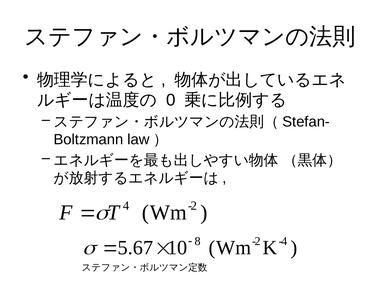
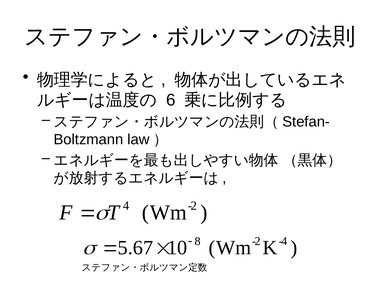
0: 0 -> 6
